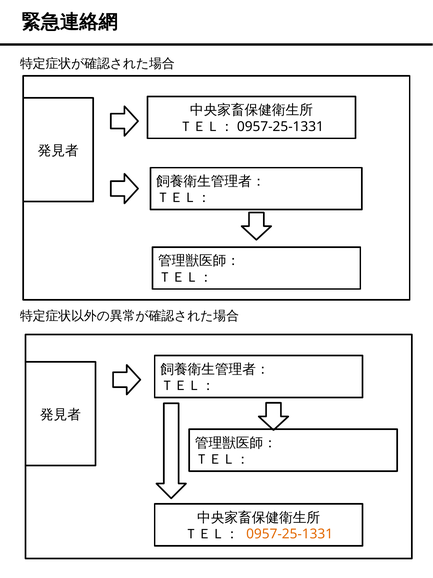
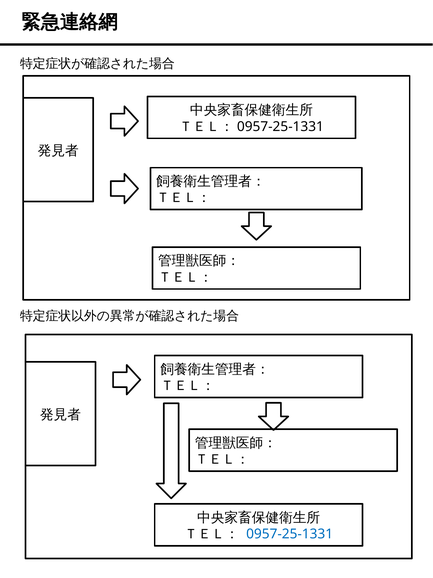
0957-25-1331 colour: orange -> blue
